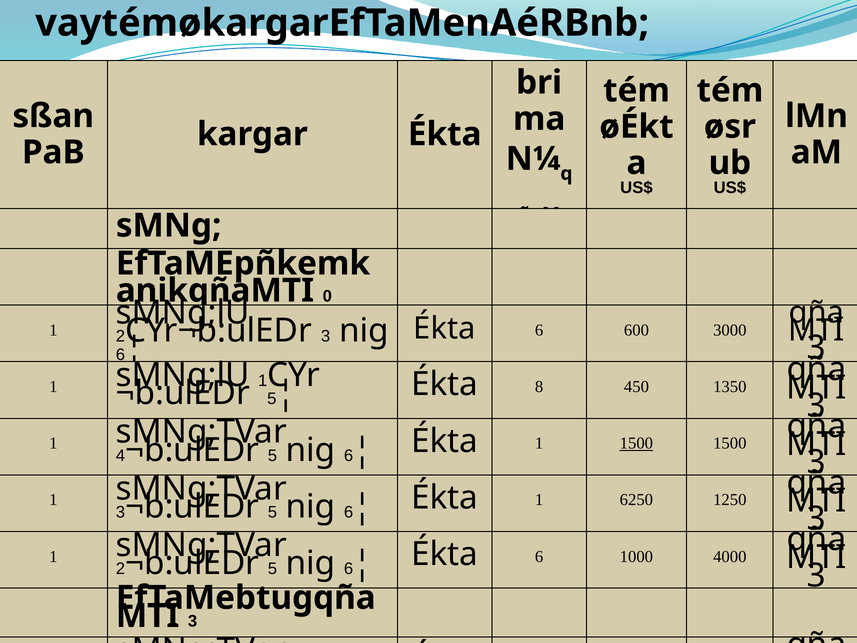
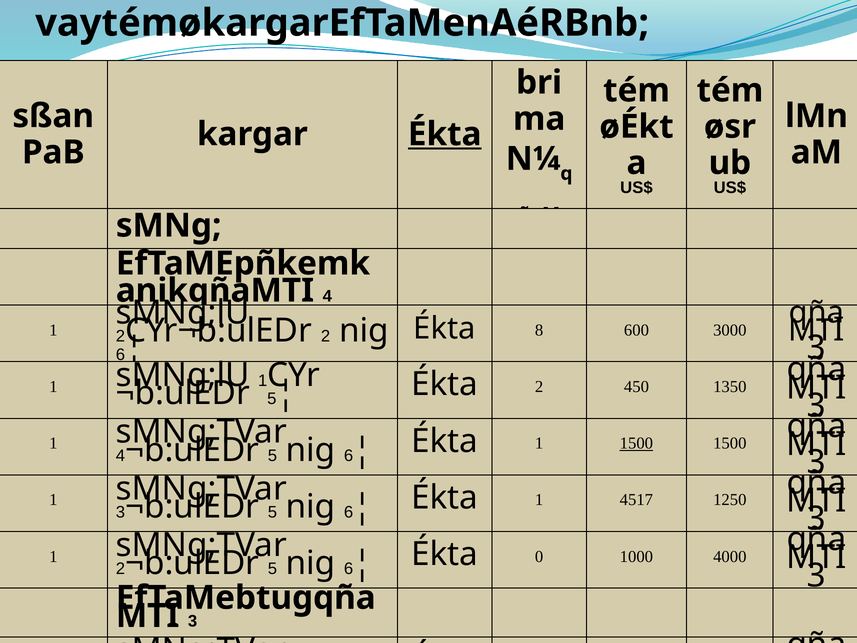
Ékta at (445, 134) underline: none -> present
0 at (327, 296): 0 -> 4
6 at (539, 330): 6 -> 8
3 at (326, 336): 3 -> 2
8 at (539, 387): 8 -> 2
6250: 6250 -> 4517
6 at (539, 556): 6 -> 0
